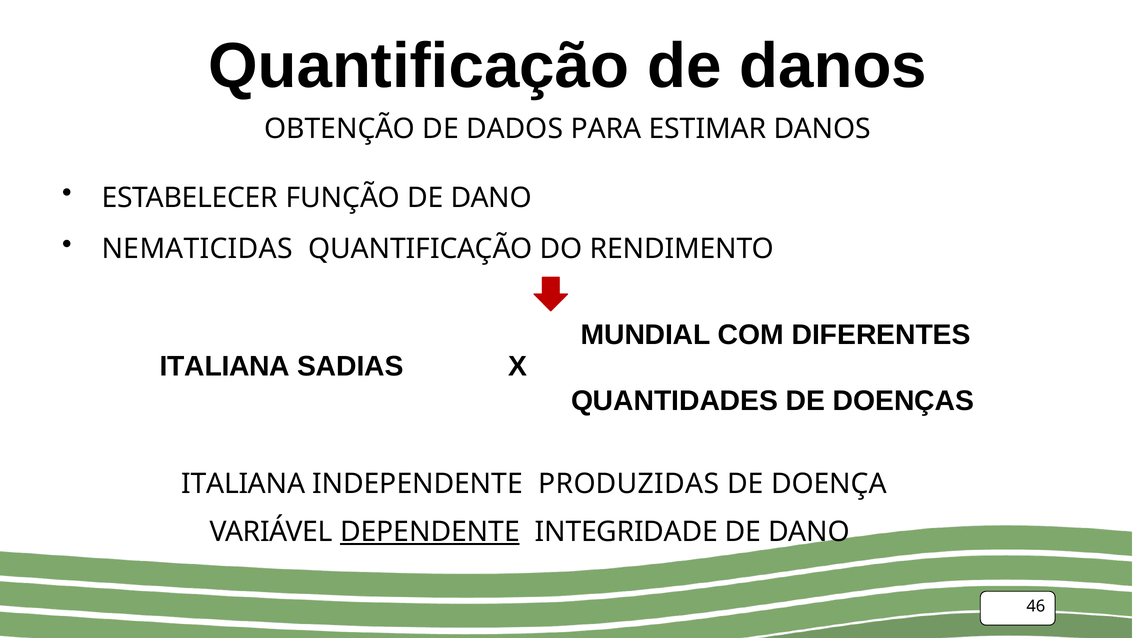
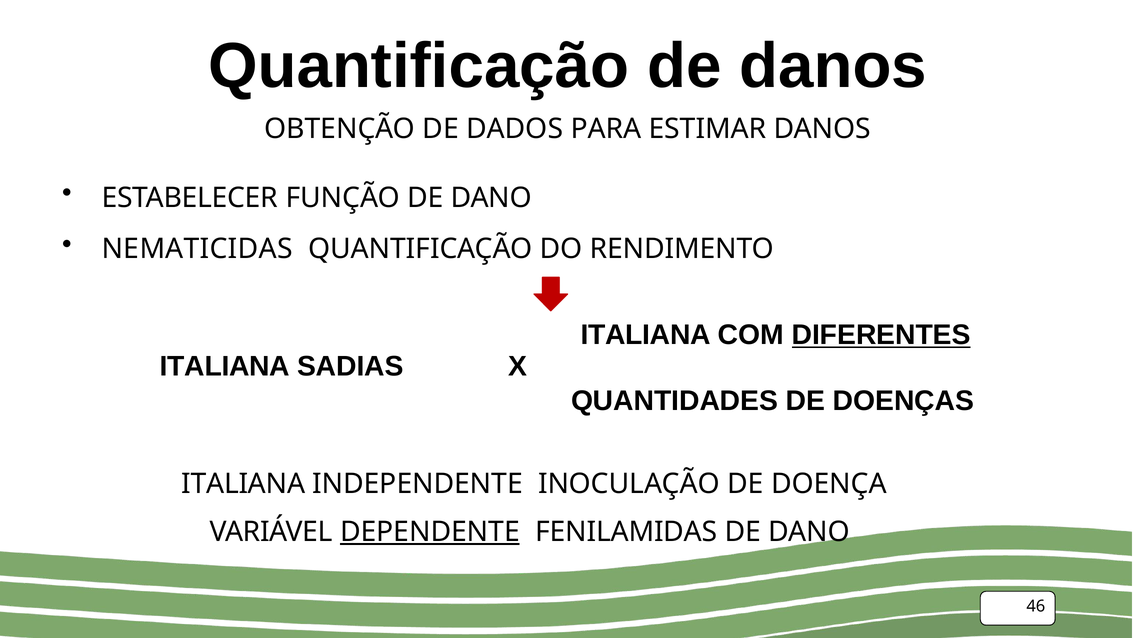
MUNDIAL at (646, 335): MUNDIAL -> ITALIANA
DIFERENTES underline: none -> present
PRODUZIDAS: PRODUZIDAS -> INOCULAÇÃO
INTEGRIDADE: INTEGRIDADE -> FENILAMIDAS
